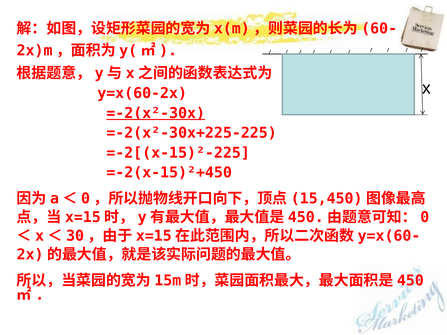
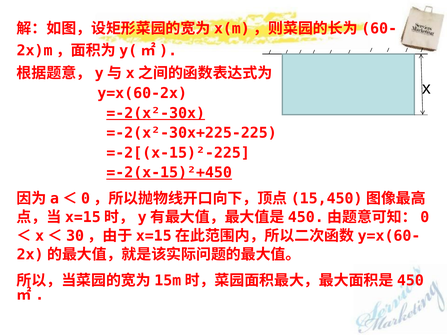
=-2(x-15)²+450 underline: none -> present
